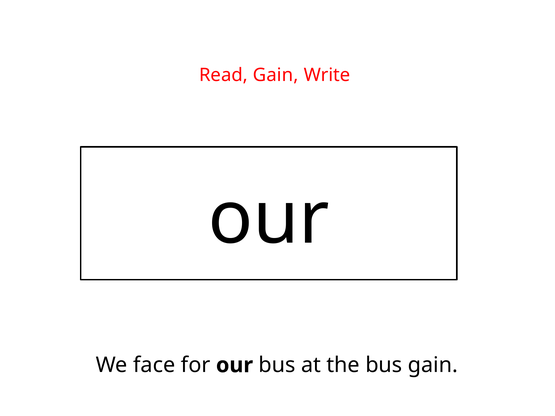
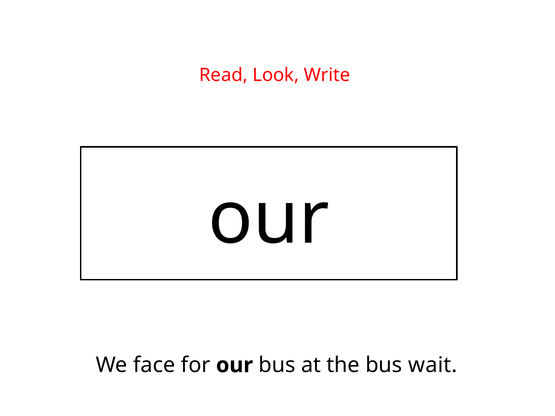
Read Gain: Gain -> Look
bus gain: gain -> wait
